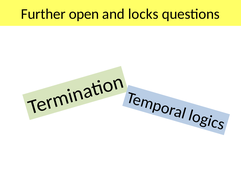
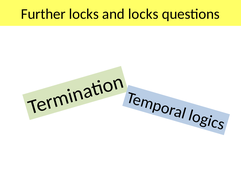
Further open: open -> locks
